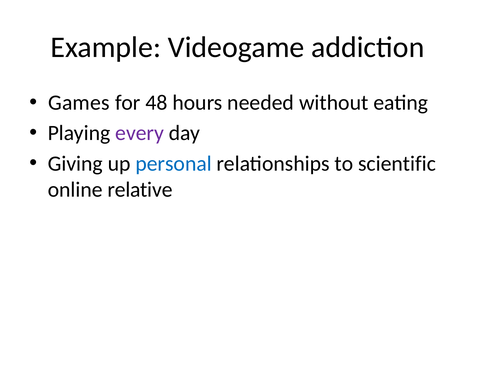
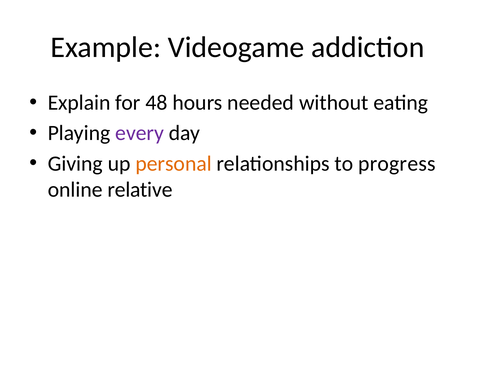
Games: Games -> Explain
personal colour: blue -> orange
scientific: scientific -> progress
